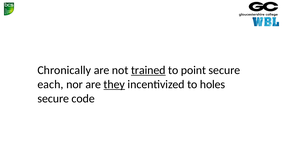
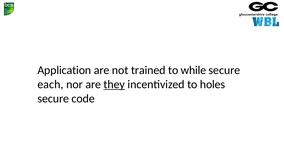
Chronically: Chronically -> Application
trained underline: present -> none
point: point -> while
